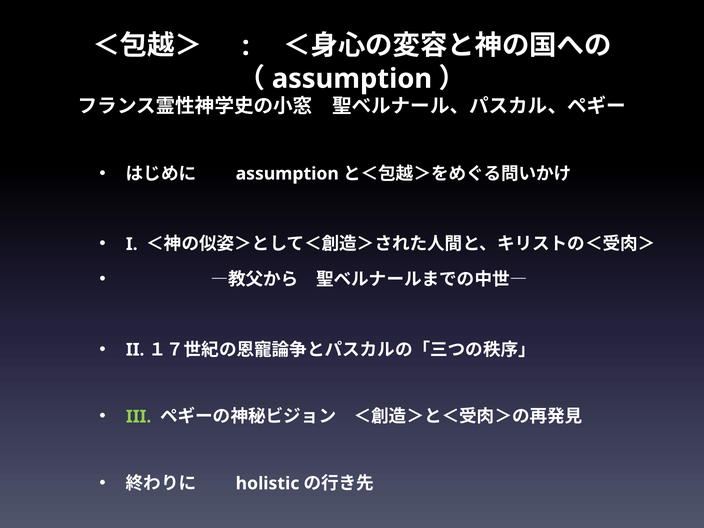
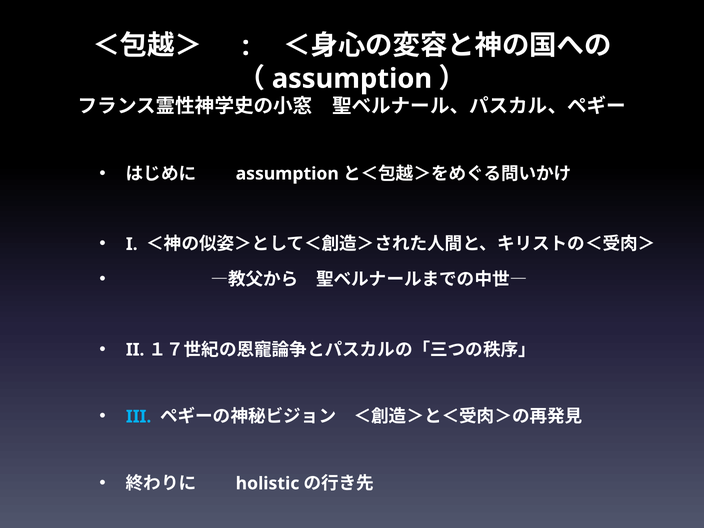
III colour: light green -> light blue
